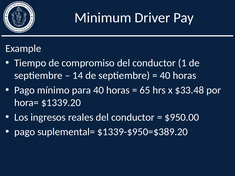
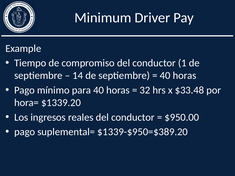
65: 65 -> 32
